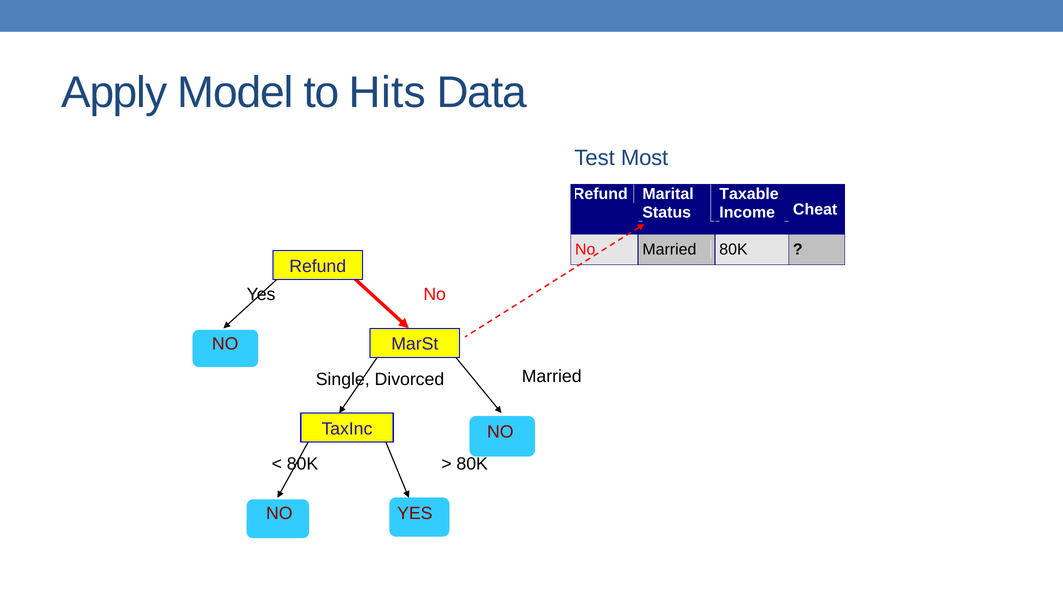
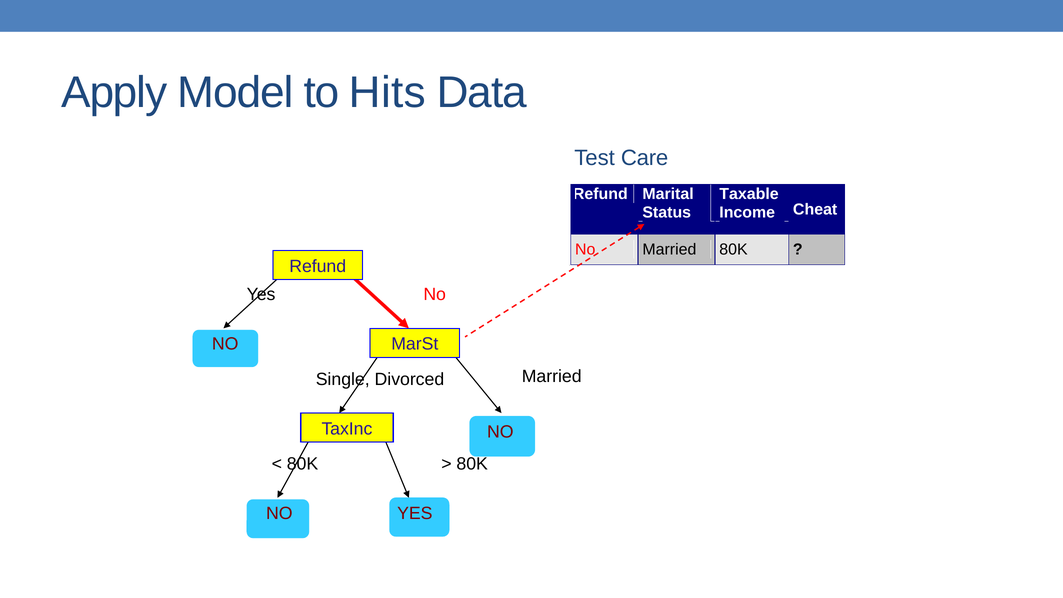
Most: Most -> Care
